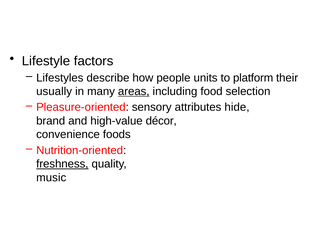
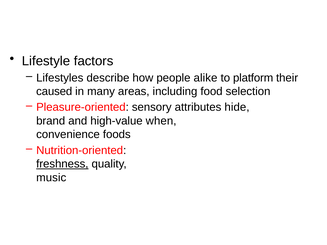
units: units -> alike
usually: usually -> caused
areas underline: present -> none
décor: décor -> when
